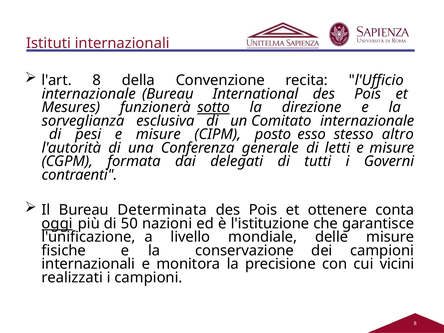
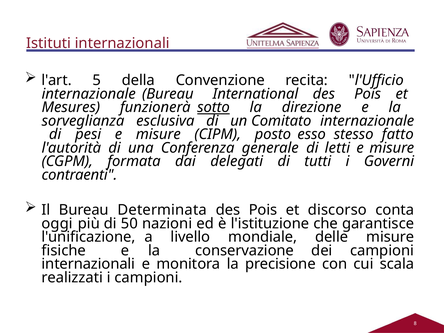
l'art 8: 8 -> 5
altro: altro -> fatto
ottenere: ottenere -> discorso
oggi underline: present -> none
vicini: vicini -> scala
